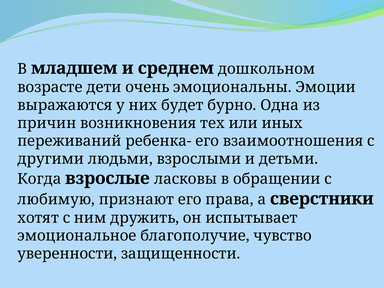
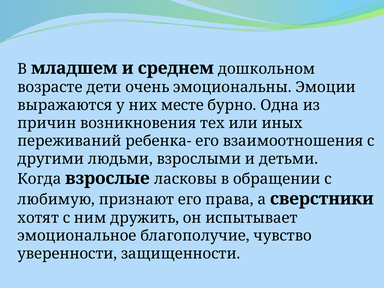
будет: будет -> месте
